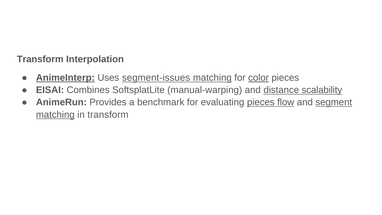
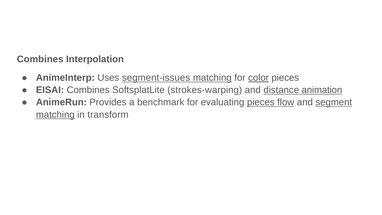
Transform at (40, 59): Transform -> Combines
AnimeInterp underline: present -> none
manual-warping: manual-warping -> strokes-warping
scalability: scalability -> animation
